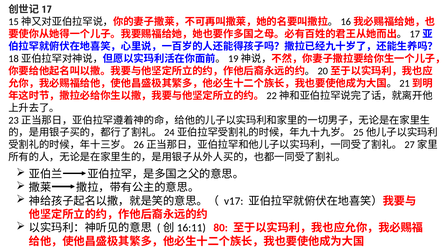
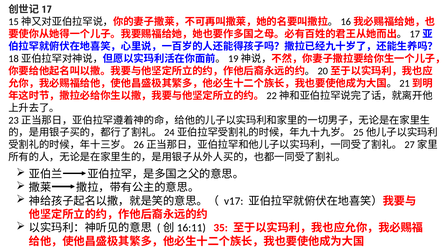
80: 80 -> 35
